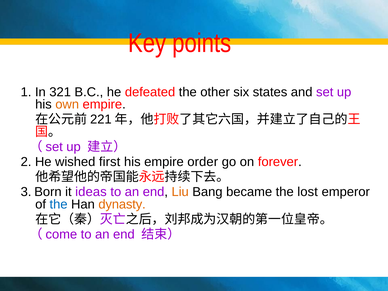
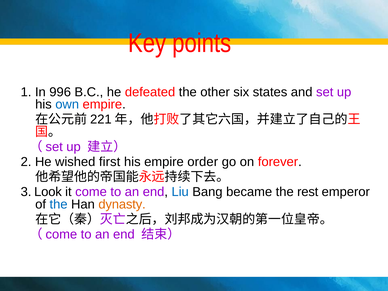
321: 321 -> 996
own colour: orange -> blue
Born: Born -> Look
ideas: ideas -> come
Liu colour: orange -> blue
lost: lost -> rest
